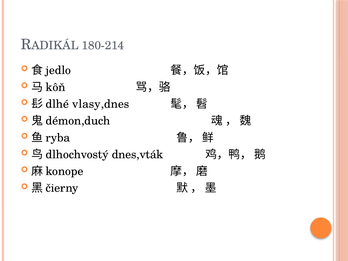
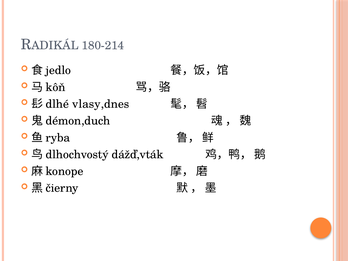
dnes,vták: dnes,vták -> dážď,vták
